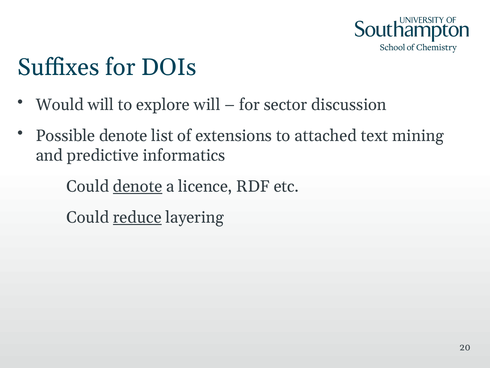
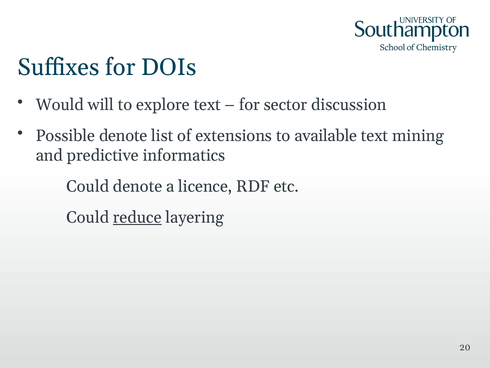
explore will: will -> text
attached: attached -> available
denote at (138, 186) underline: present -> none
